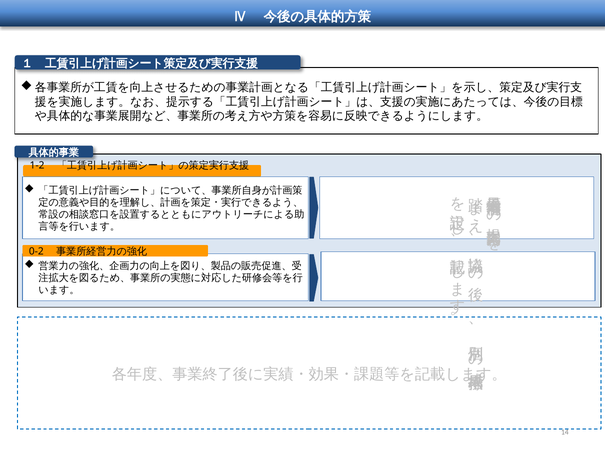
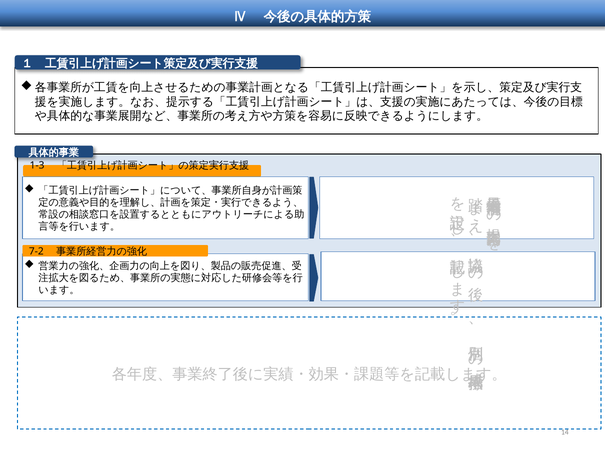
1-2: 1-2 -> 1-3
0-2: 0-2 -> 7-2
